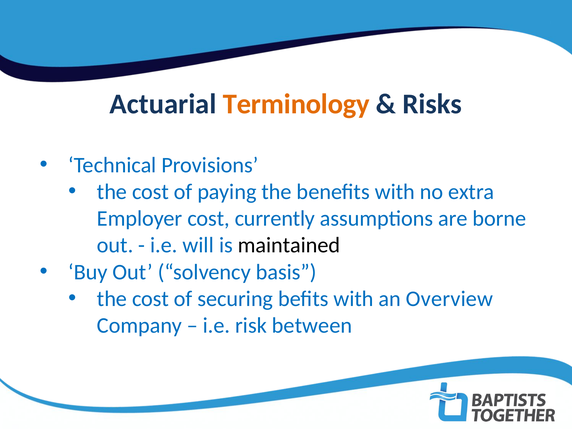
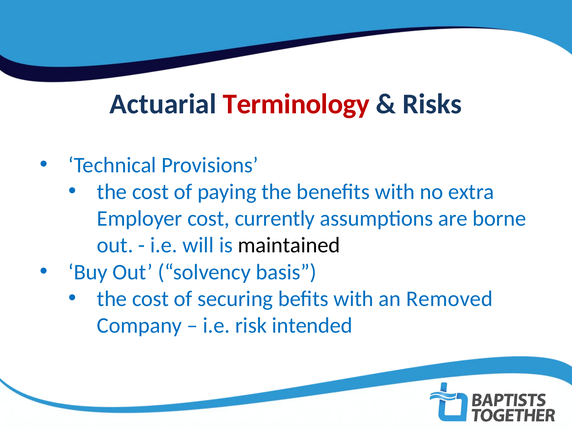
Terminology colour: orange -> red
Overview: Overview -> Removed
between: between -> intended
